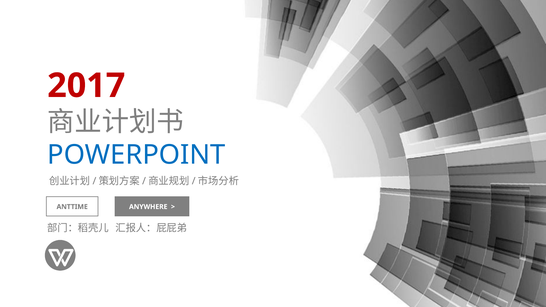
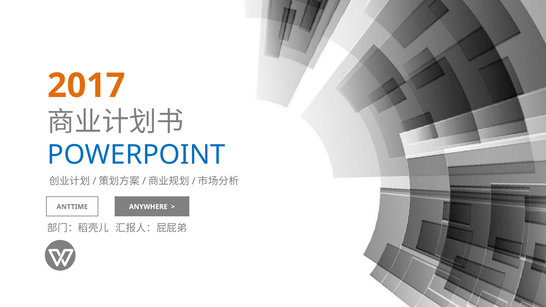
2017 colour: red -> orange
